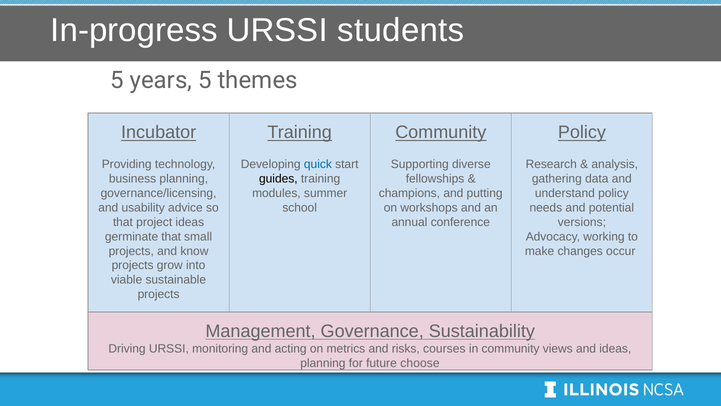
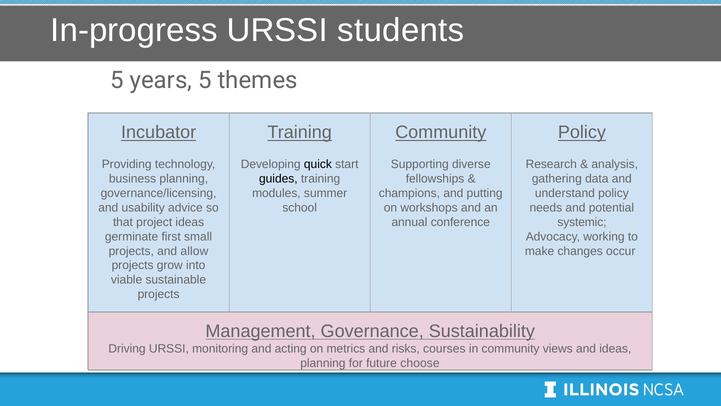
quick colour: blue -> black
versions: versions -> systemic
germinate that: that -> first
know: know -> allow
